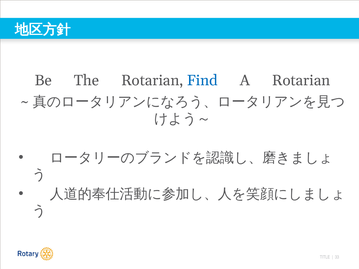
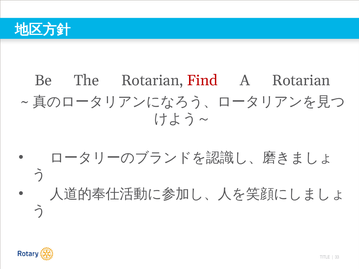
Find colour: blue -> red
